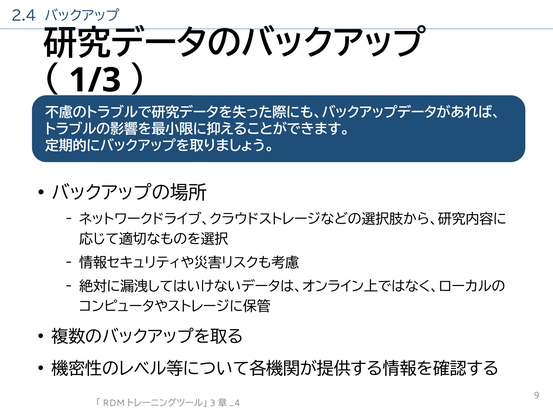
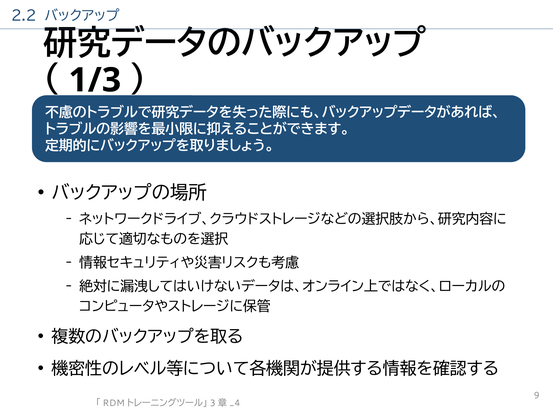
2.4: 2.4 -> 2.2
